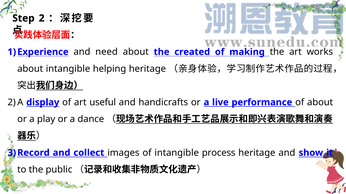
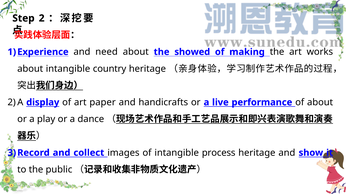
created: created -> showed
helping: helping -> country
useful: useful -> paper
